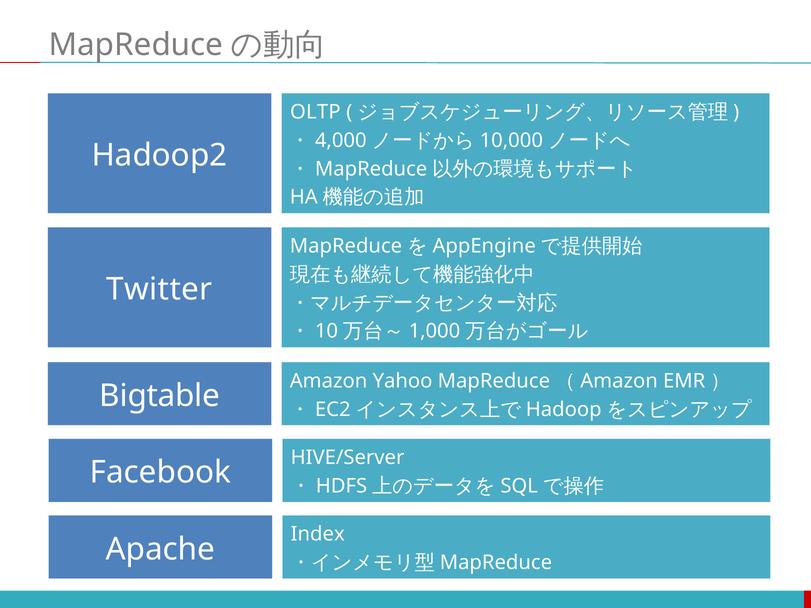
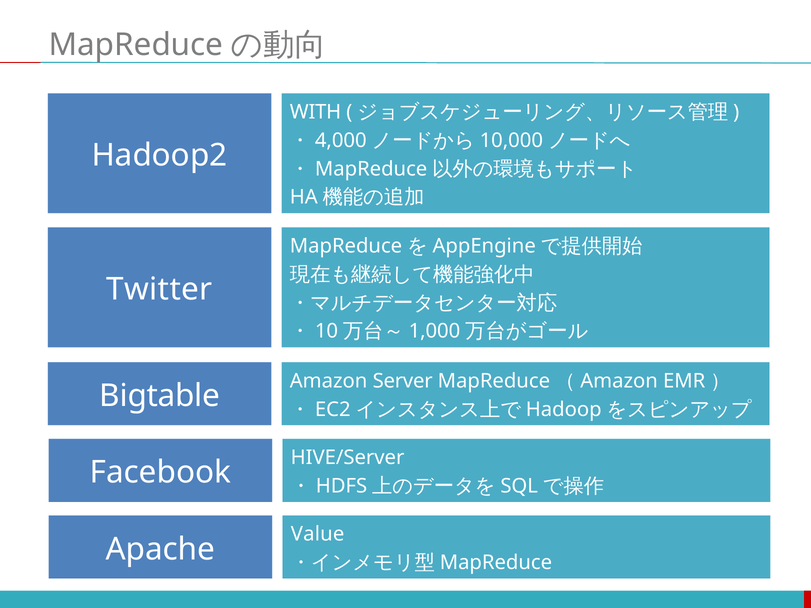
OLTP: OLTP -> WITH
Yahoo: Yahoo -> Server
Index: Index -> Value
